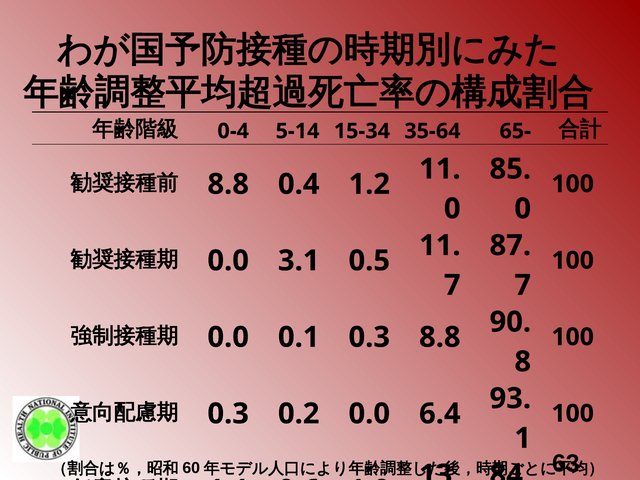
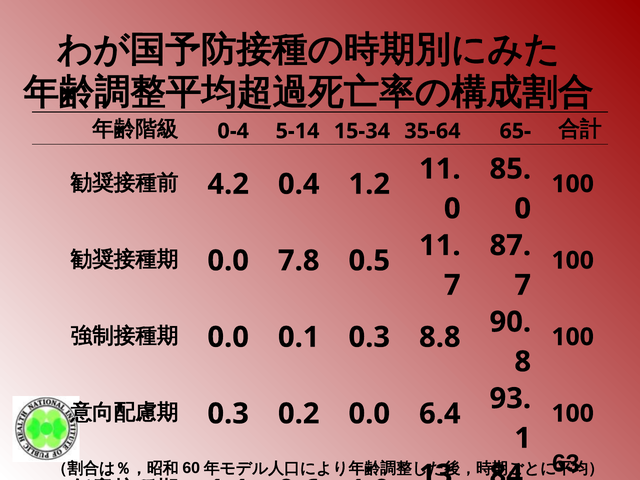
8.8 at (228, 184): 8.8 -> 4.2
3.1: 3.1 -> 7.8
